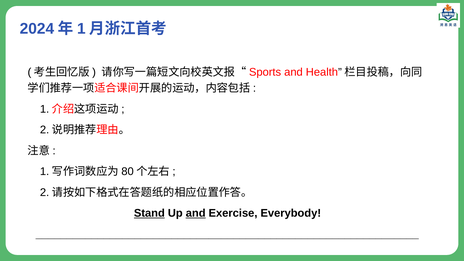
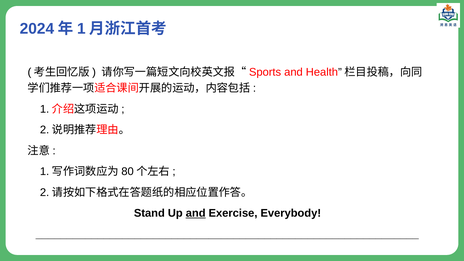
Stand underline: present -> none
